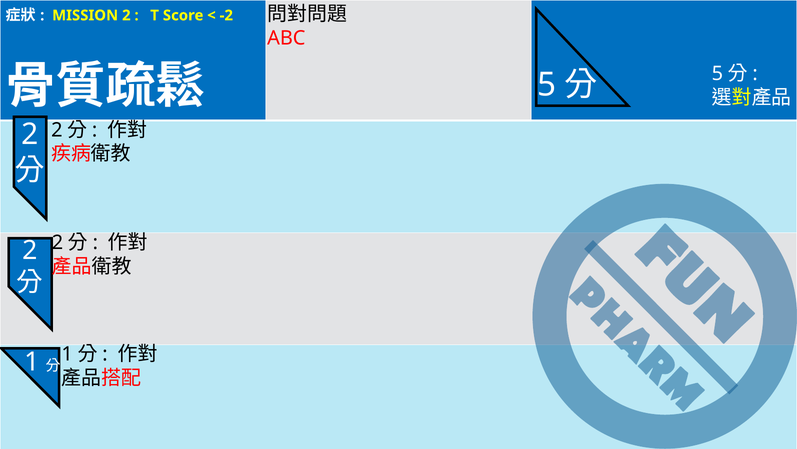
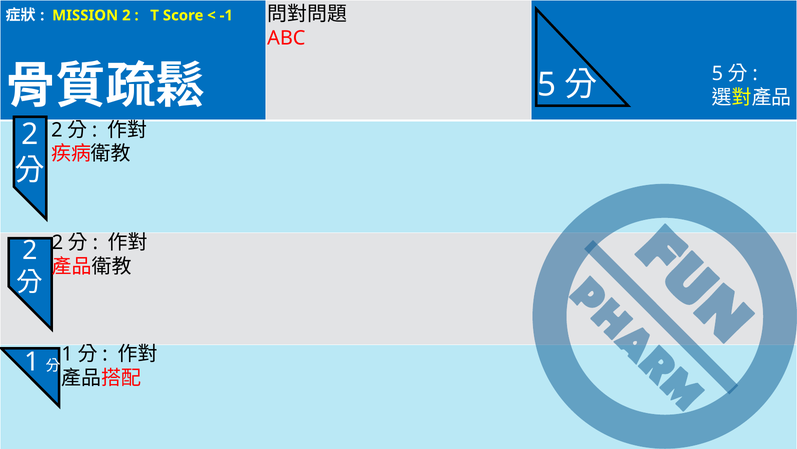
-2: -2 -> -1
